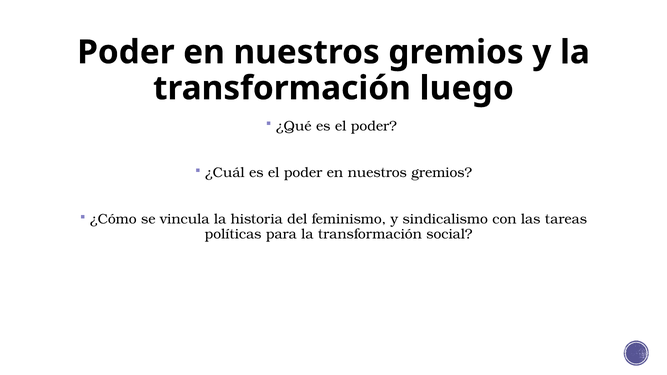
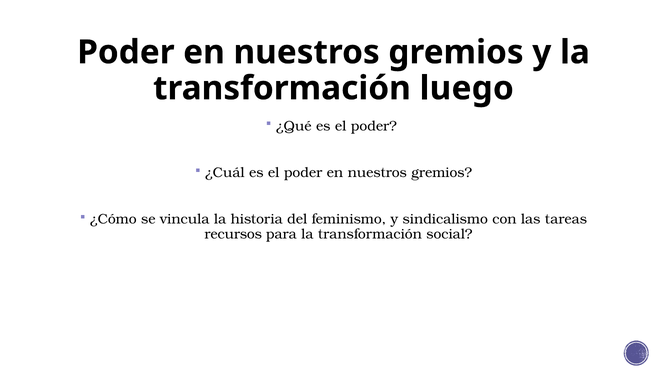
políticas: políticas -> recursos
